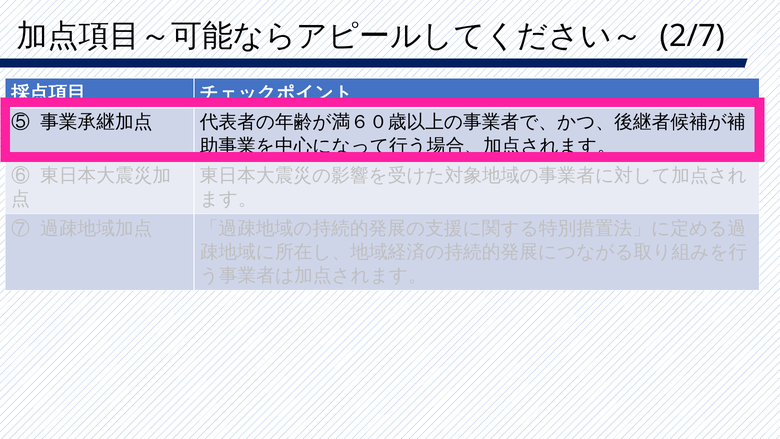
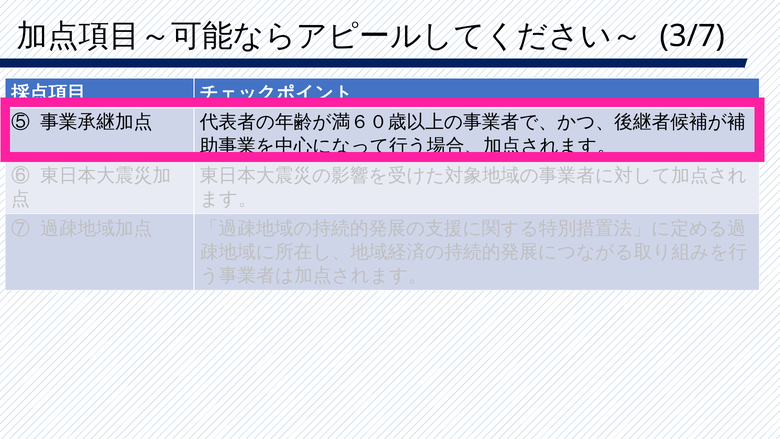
2/7: 2/7 -> 3/7
